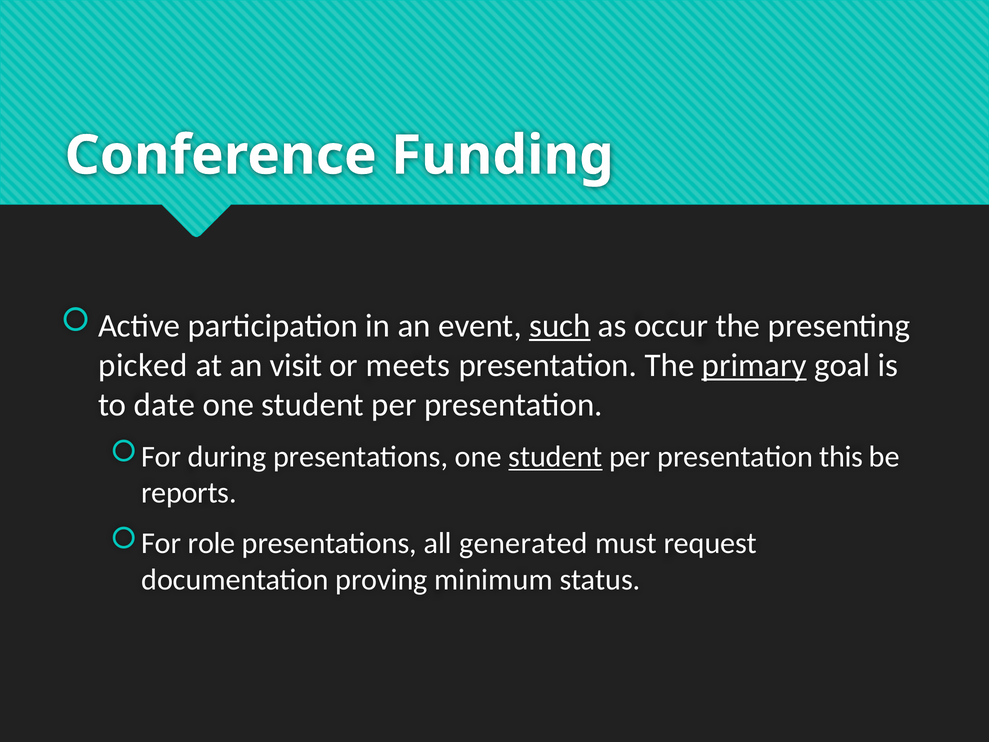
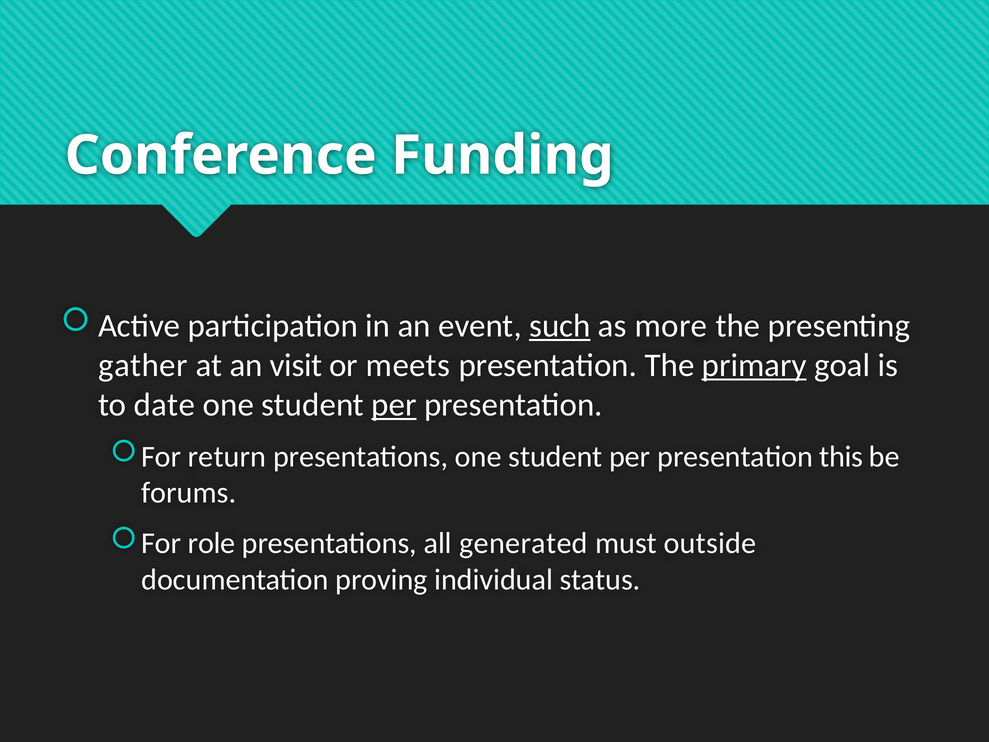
occur: occur -> more
picked: picked -> gather
per at (394, 405) underline: none -> present
during: during -> return
student at (555, 457) underline: present -> none
reports: reports -> forums
request: request -> outside
minimum: minimum -> individual
